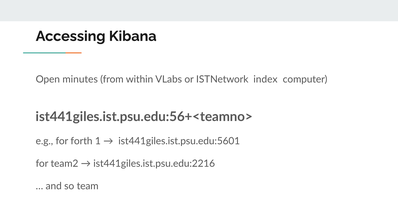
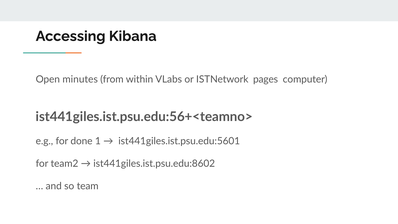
index: index -> pages
forth: forth -> done
ist441giles.ist.psu.edu:2216: ist441giles.ist.psu.edu:2216 -> ist441giles.ist.psu.edu:8602
